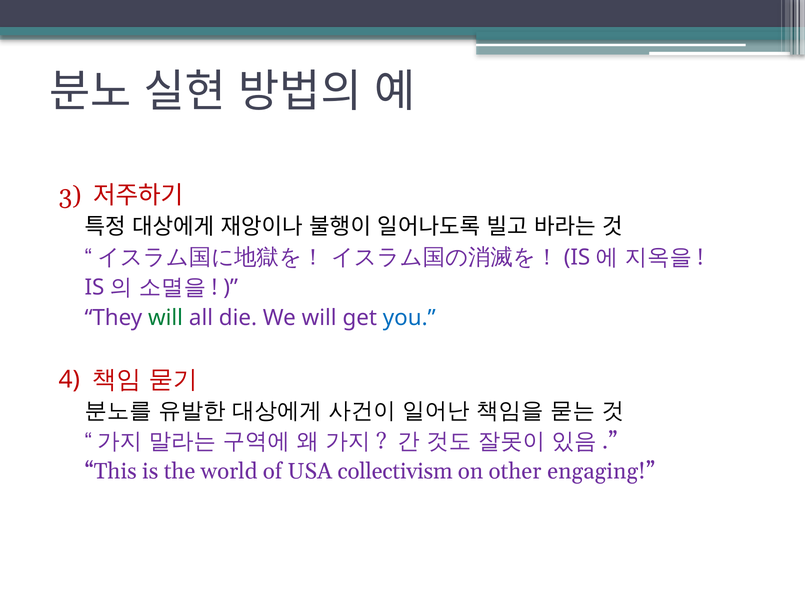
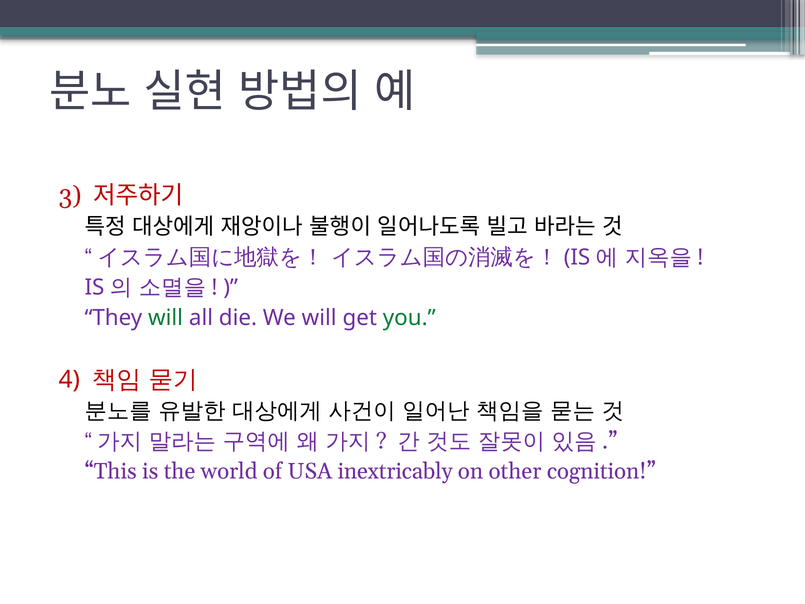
you colour: blue -> green
collectivism: collectivism -> inextricably
engaging: engaging -> cognition
